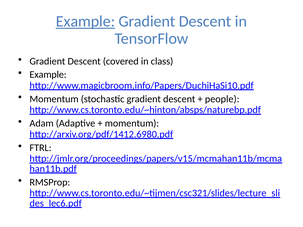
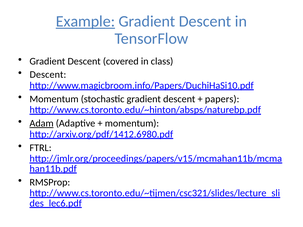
Example at (48, 75): Example -> Descent
people: people -> papers
Adam underline: none -> present
